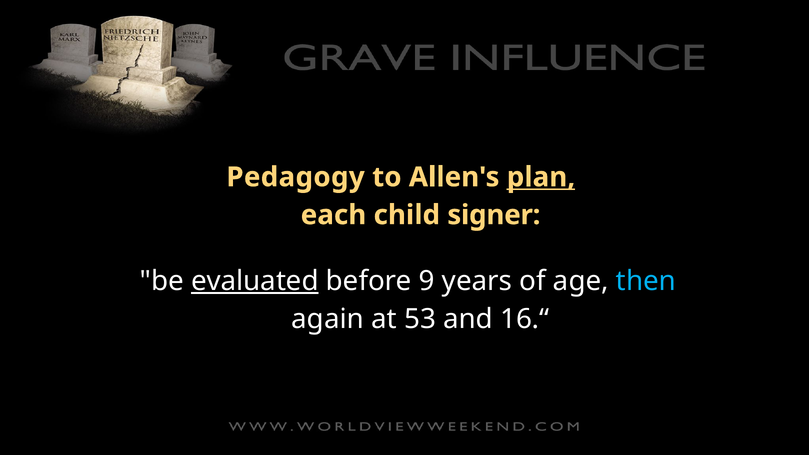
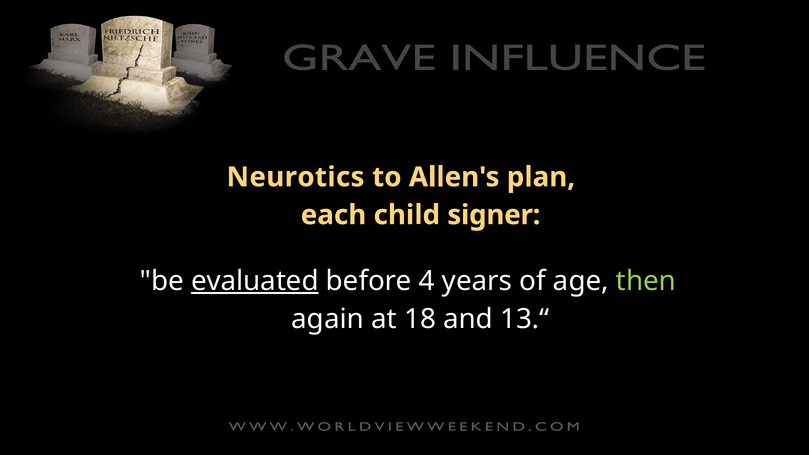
Pedagogy: Pedagogy -> Neurotics
plan underline: present -> none
9: 9 -> 4
then colour: light blue -> light green
53: 53 -> 18
16.“: 16.“ -> 13.“
